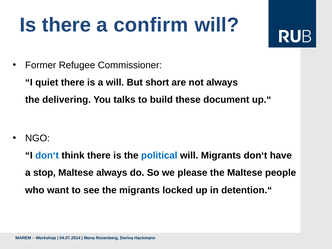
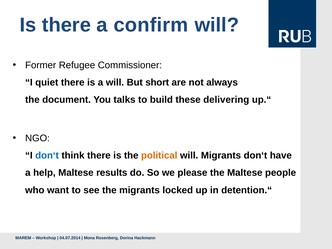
delivering: delivering -> document
document: document -> delivering
political colour: blue -> orange
stop: stop -> help
Maltese always: always -> results
